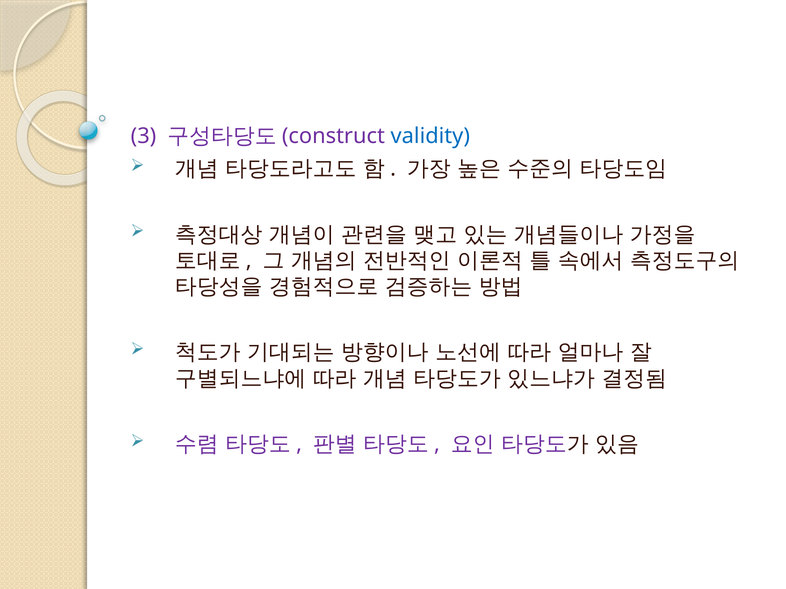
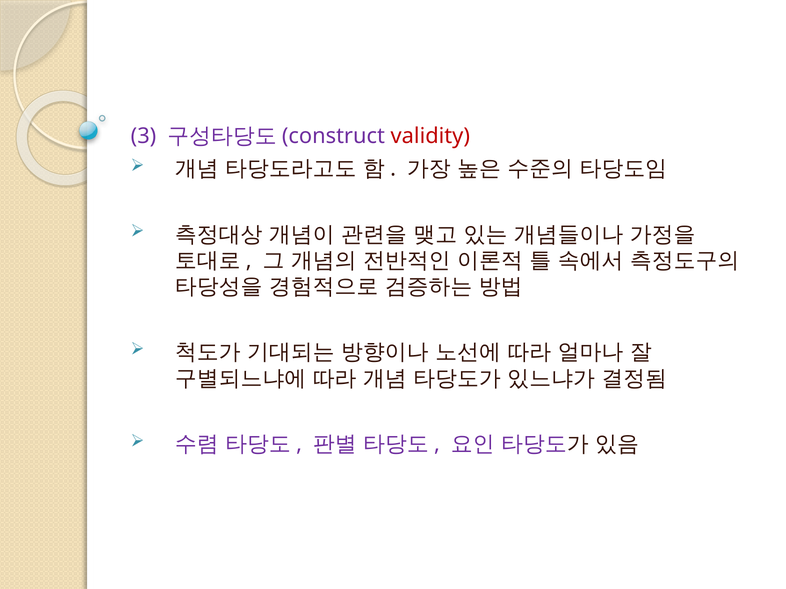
validity colour: blue -> red
